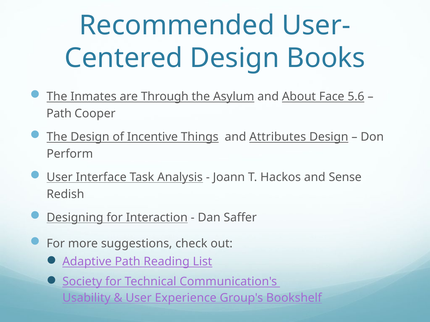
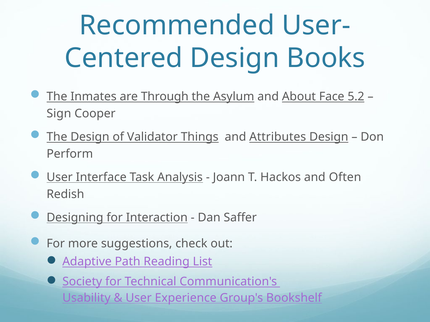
5.6: 5.6 -> 5.2
Path at (59, 114): Path -> Sign
Incentive: Incentive -> Validator
Sense: Sense -> Often
